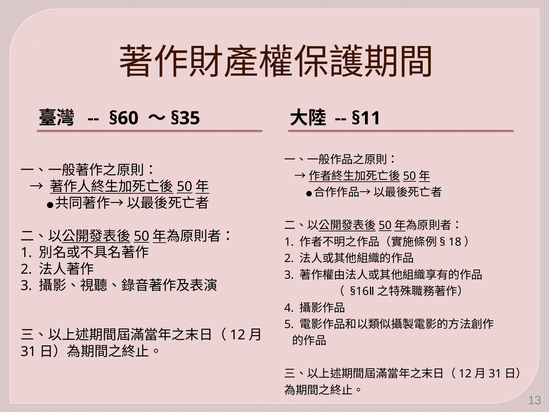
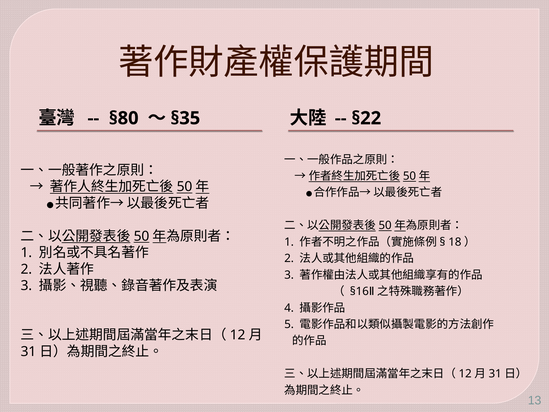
§60: §60 -> §80
§11: §11 -> §22
